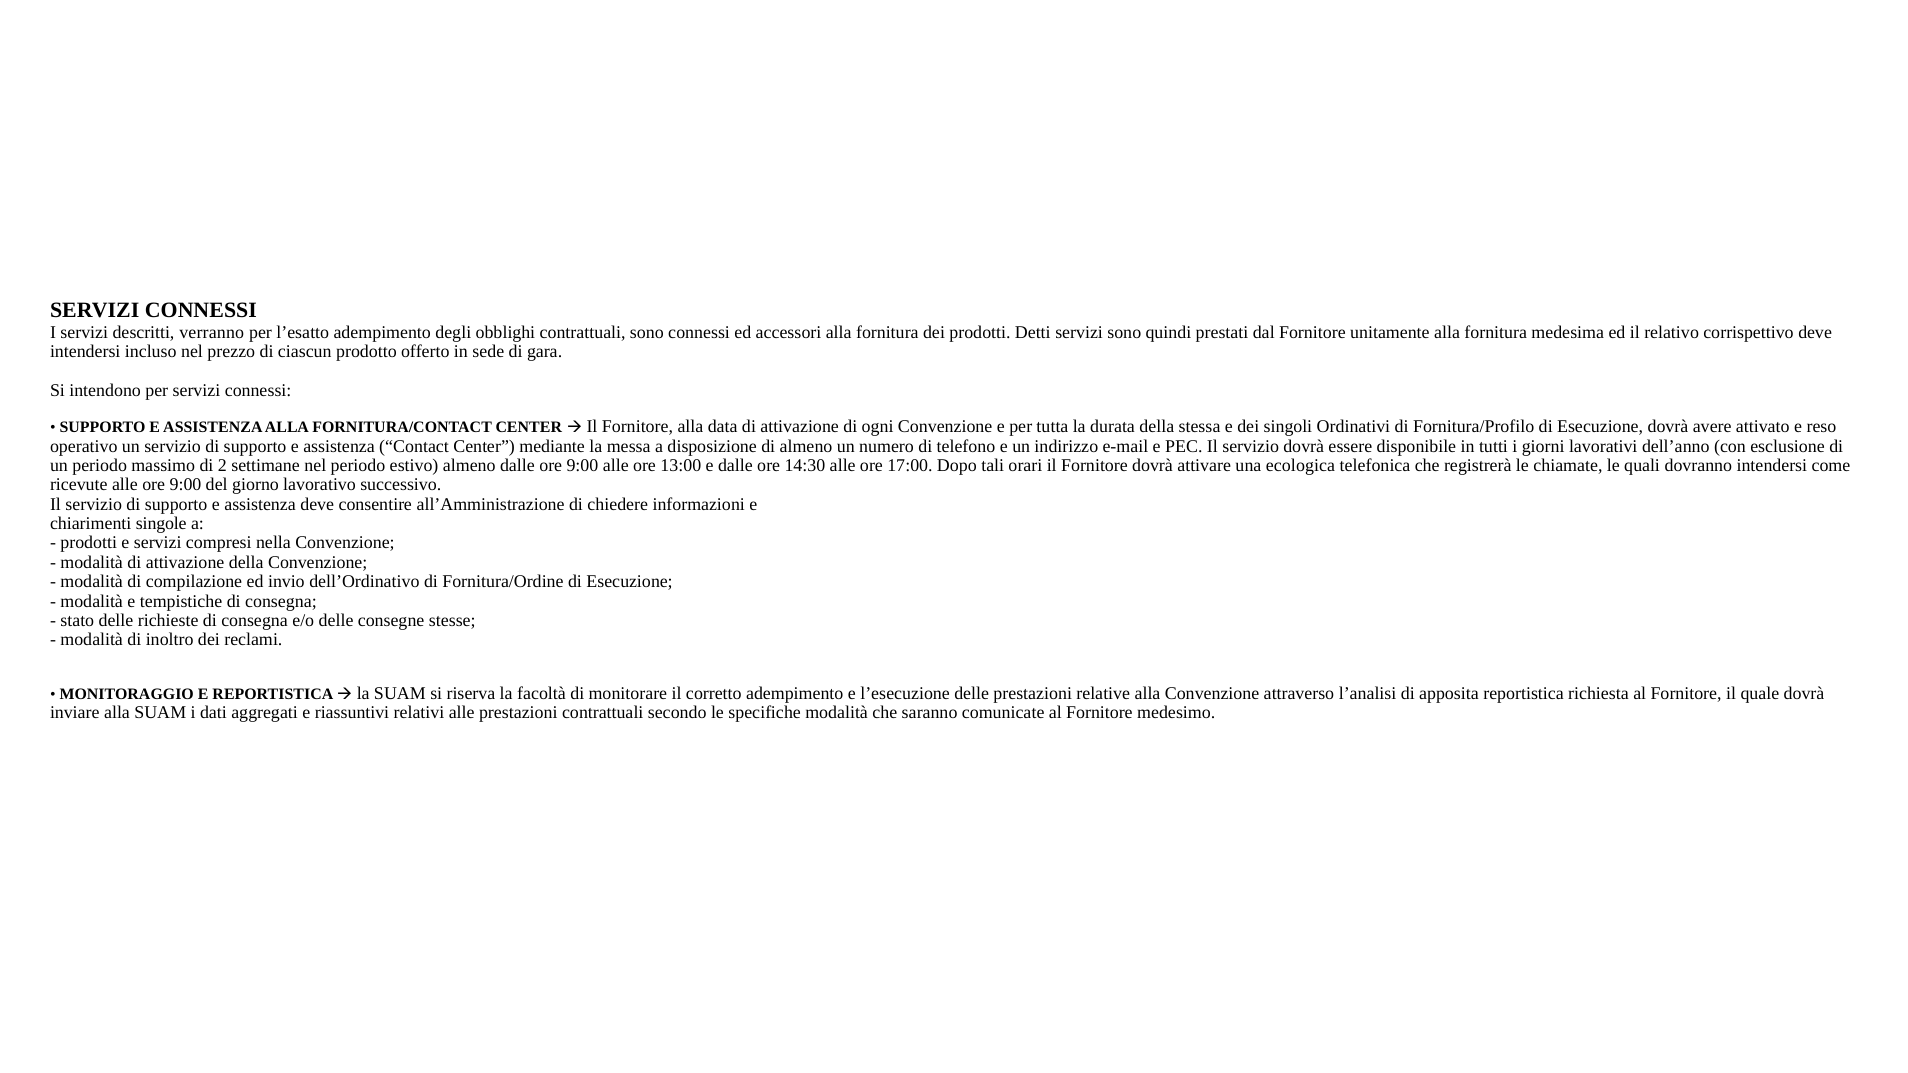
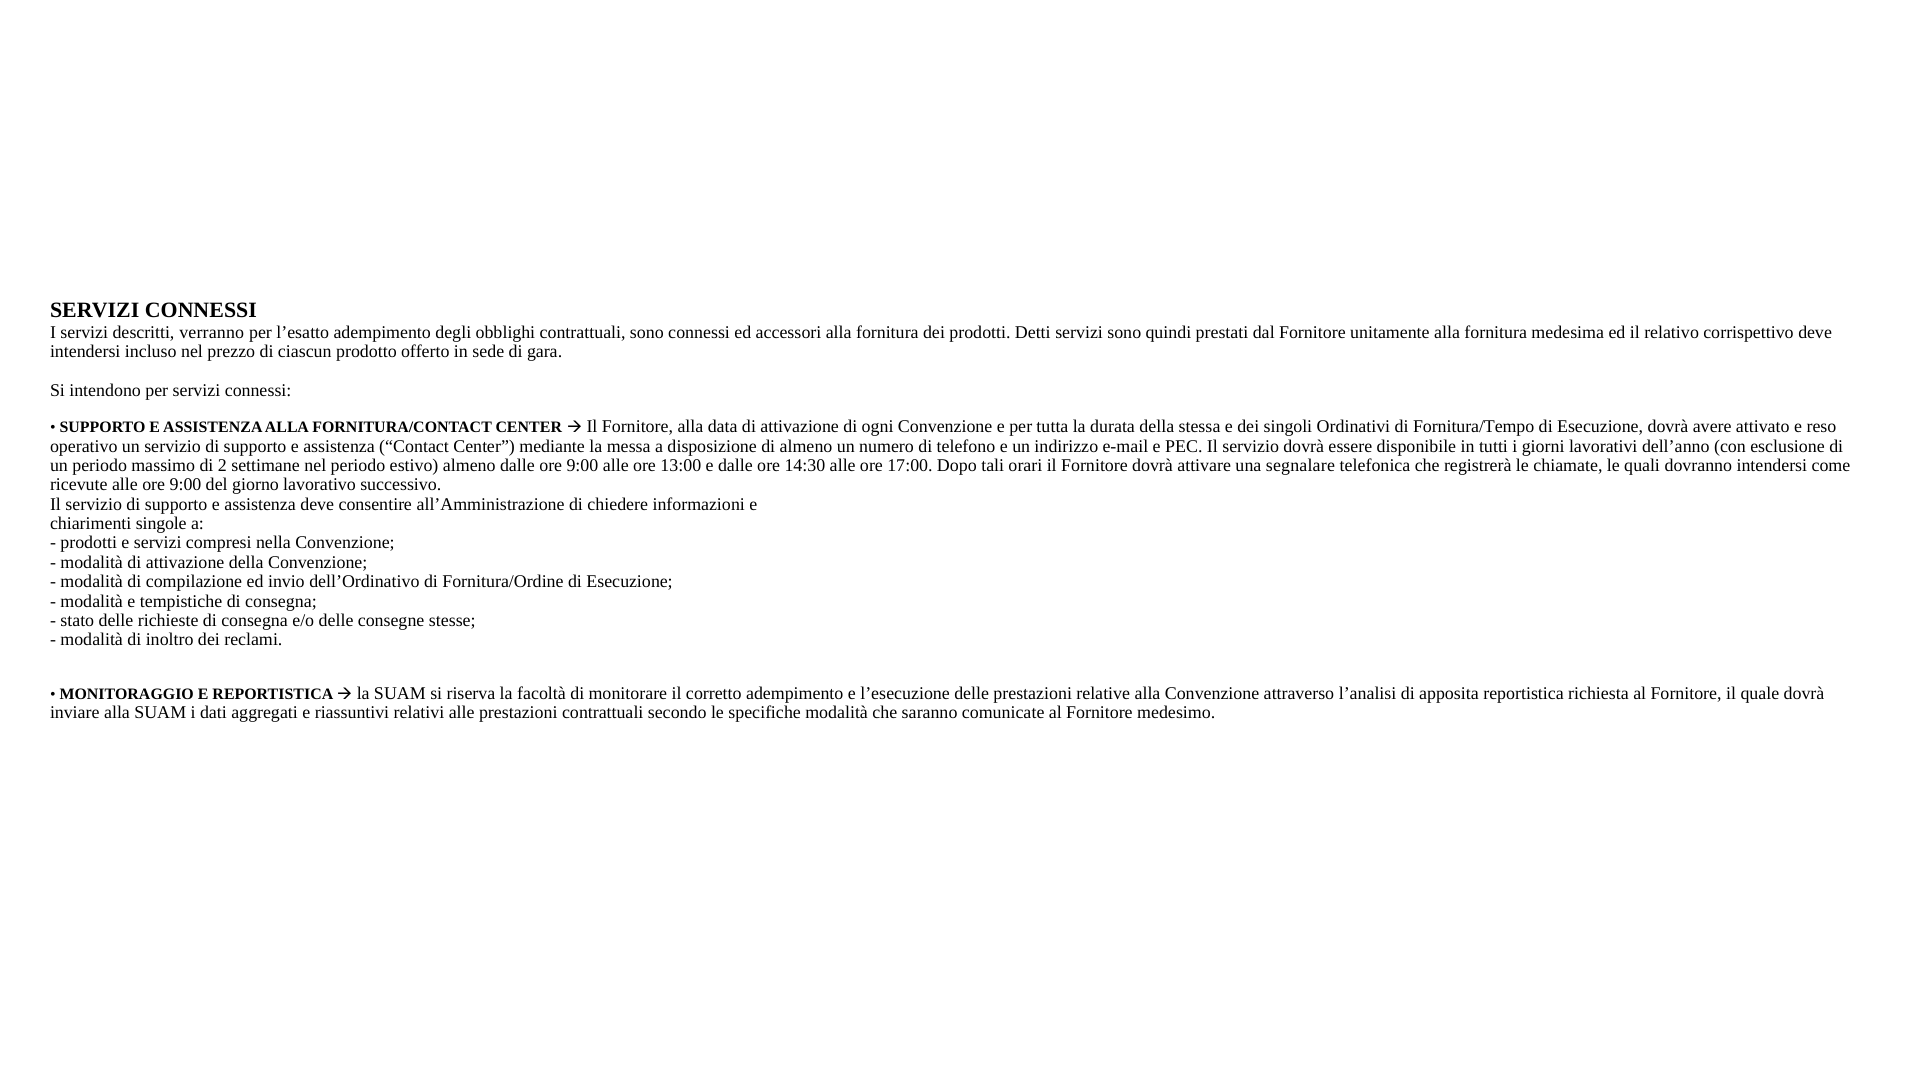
Fornitura/Profilo: Fornitura/Profilo -> Fornitura/Tempo
ecologica: ecologica -> segnalare
